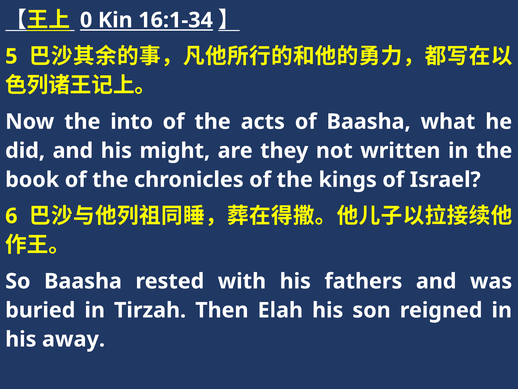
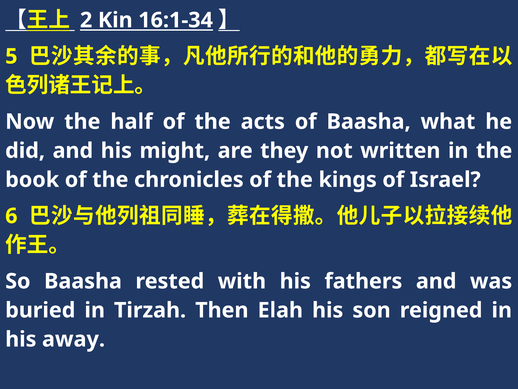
0: 0 -> 2
into: into -> half
